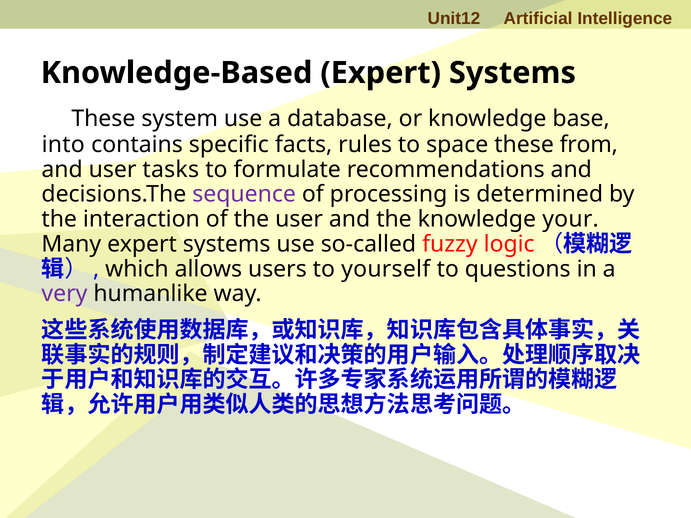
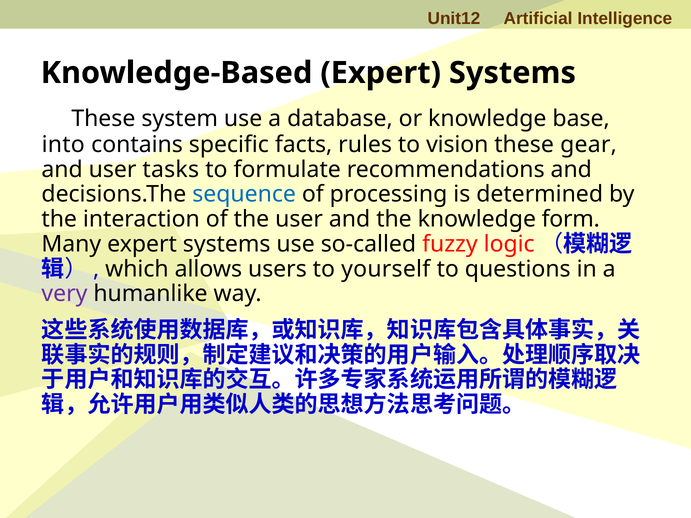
space: space -> vision
from: from -> gear
sequence colour: purple -> blue
your: your -> form
